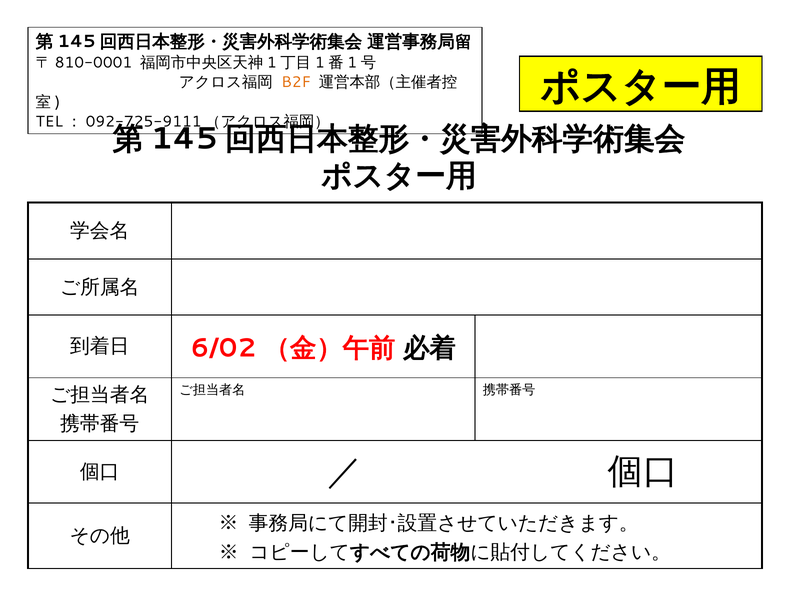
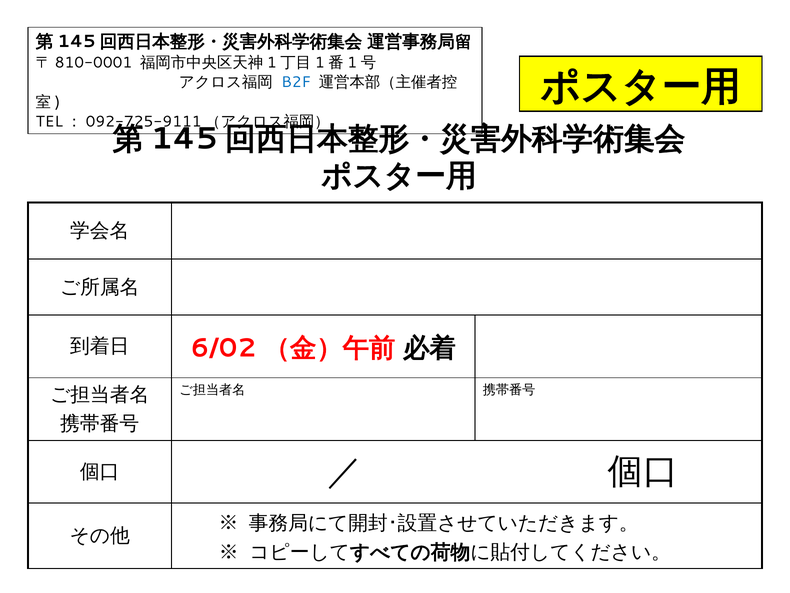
B2F colour: orange -> blue
